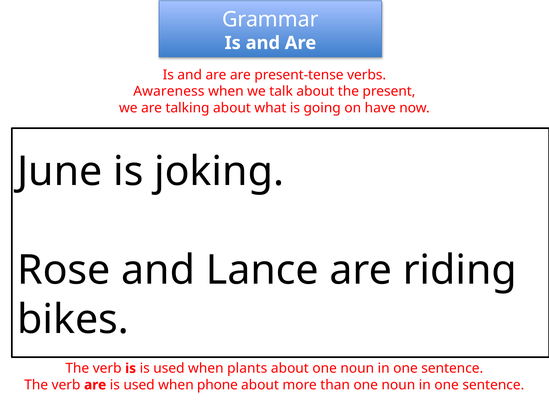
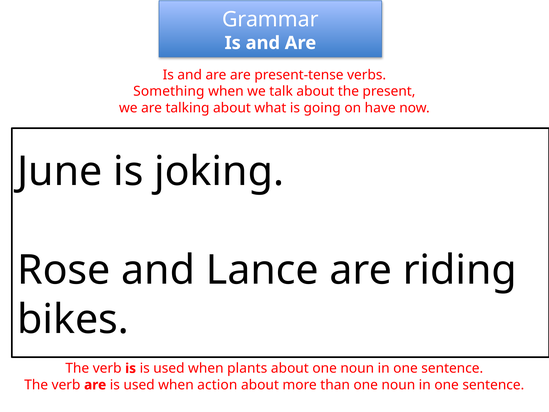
Awareness: Awareness -> Something
phone: phone -> action
